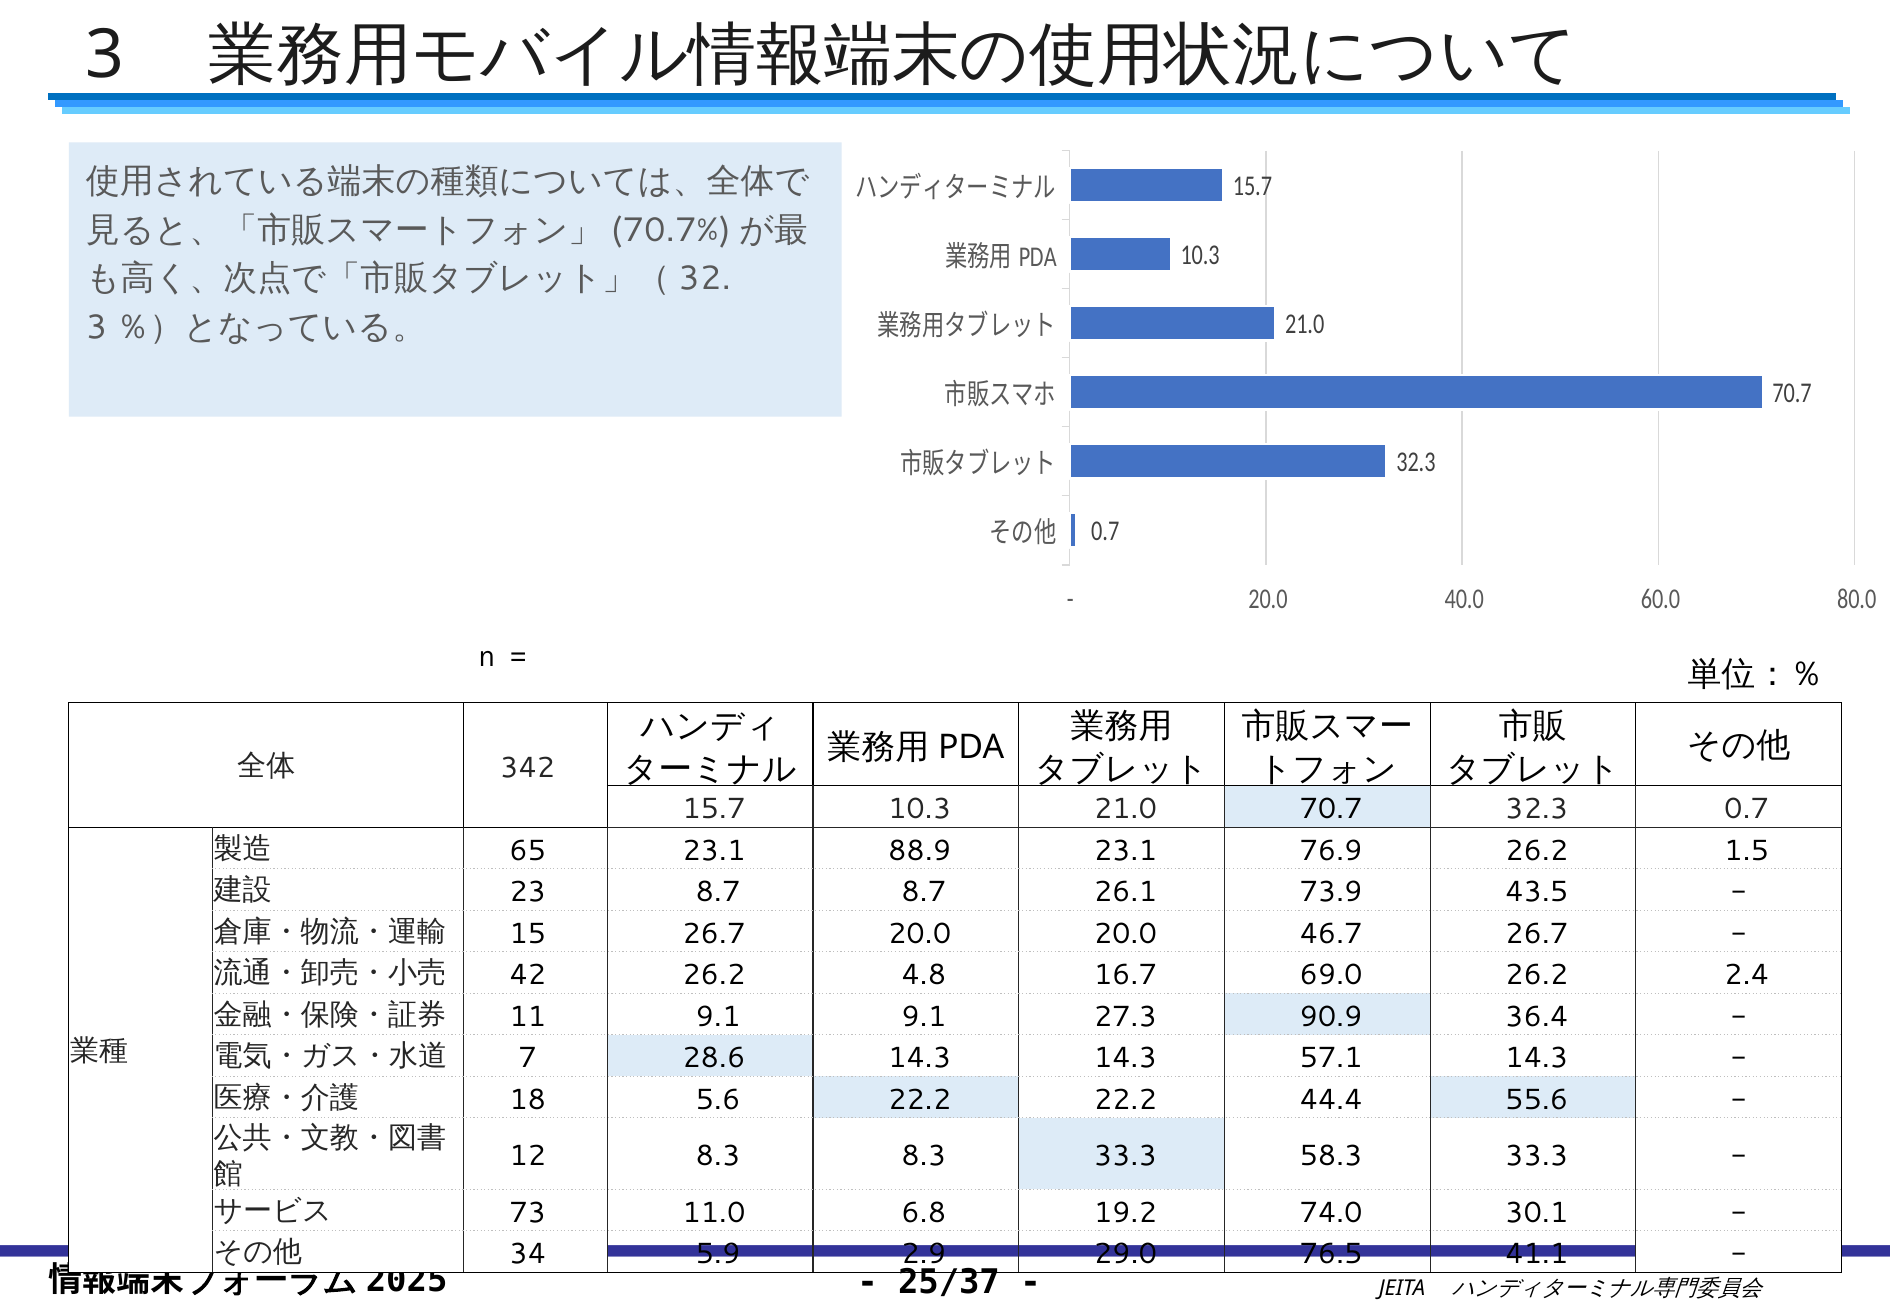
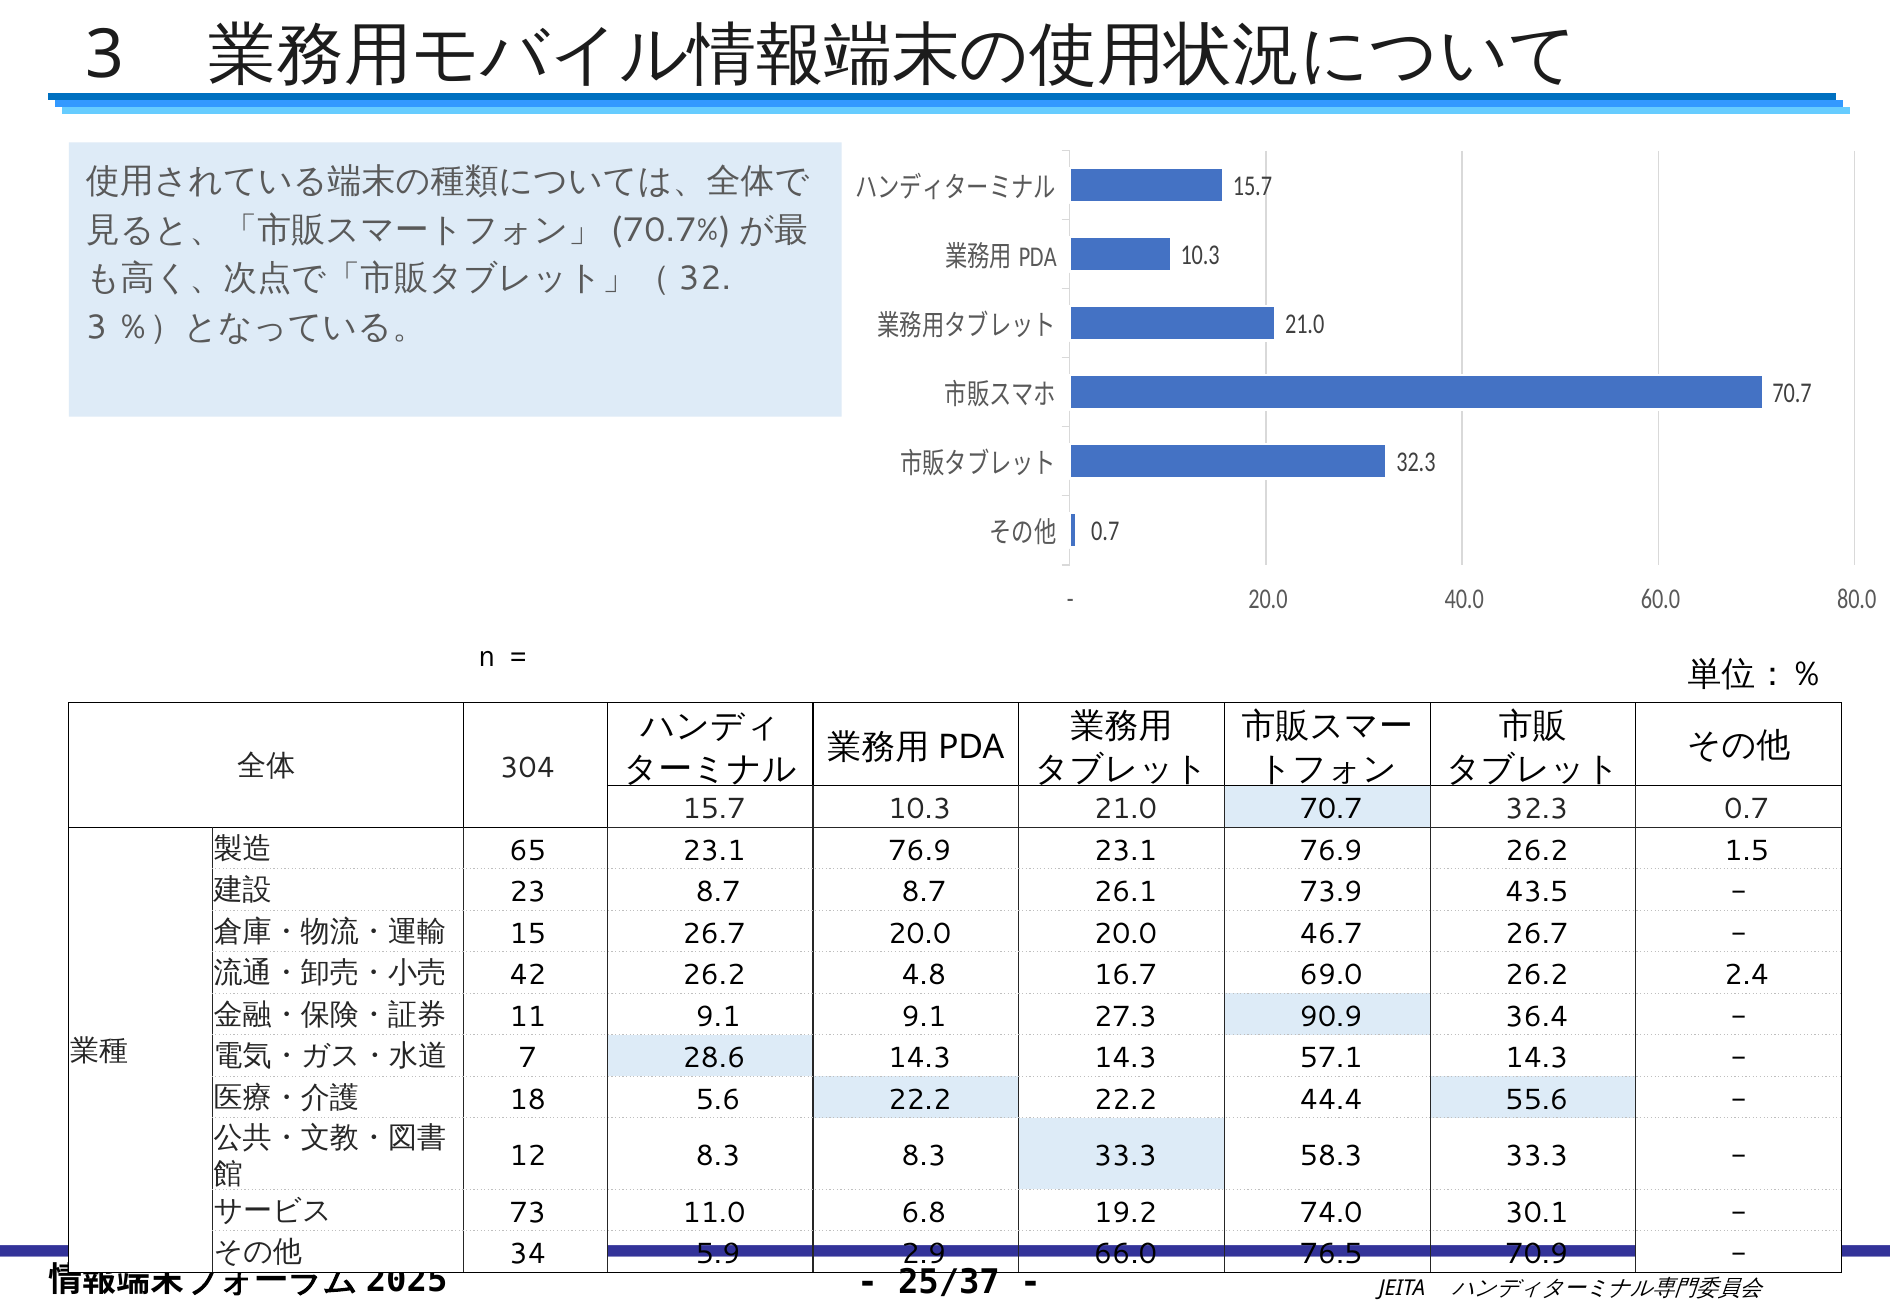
342: 342 -> 304
65 23.1 88.9: 88.9 -> 76.9
29.0: 29.0 -> 66.0
41.1: 41.1 -> 70.9
